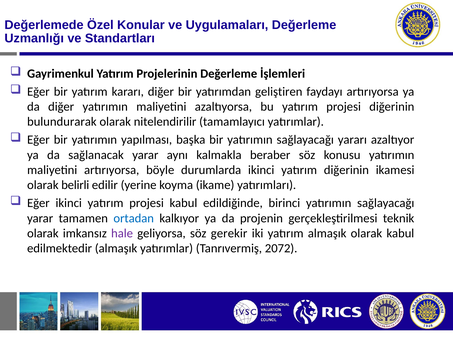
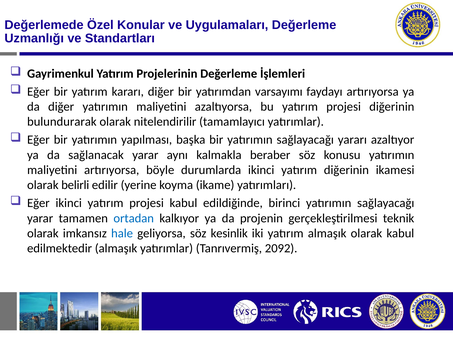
geliştiren: geliştiren -> varsayımı
hale colour: purple -> blue
gerekir: gerekir -> kesinlik
2072: 2072 -> 2092
